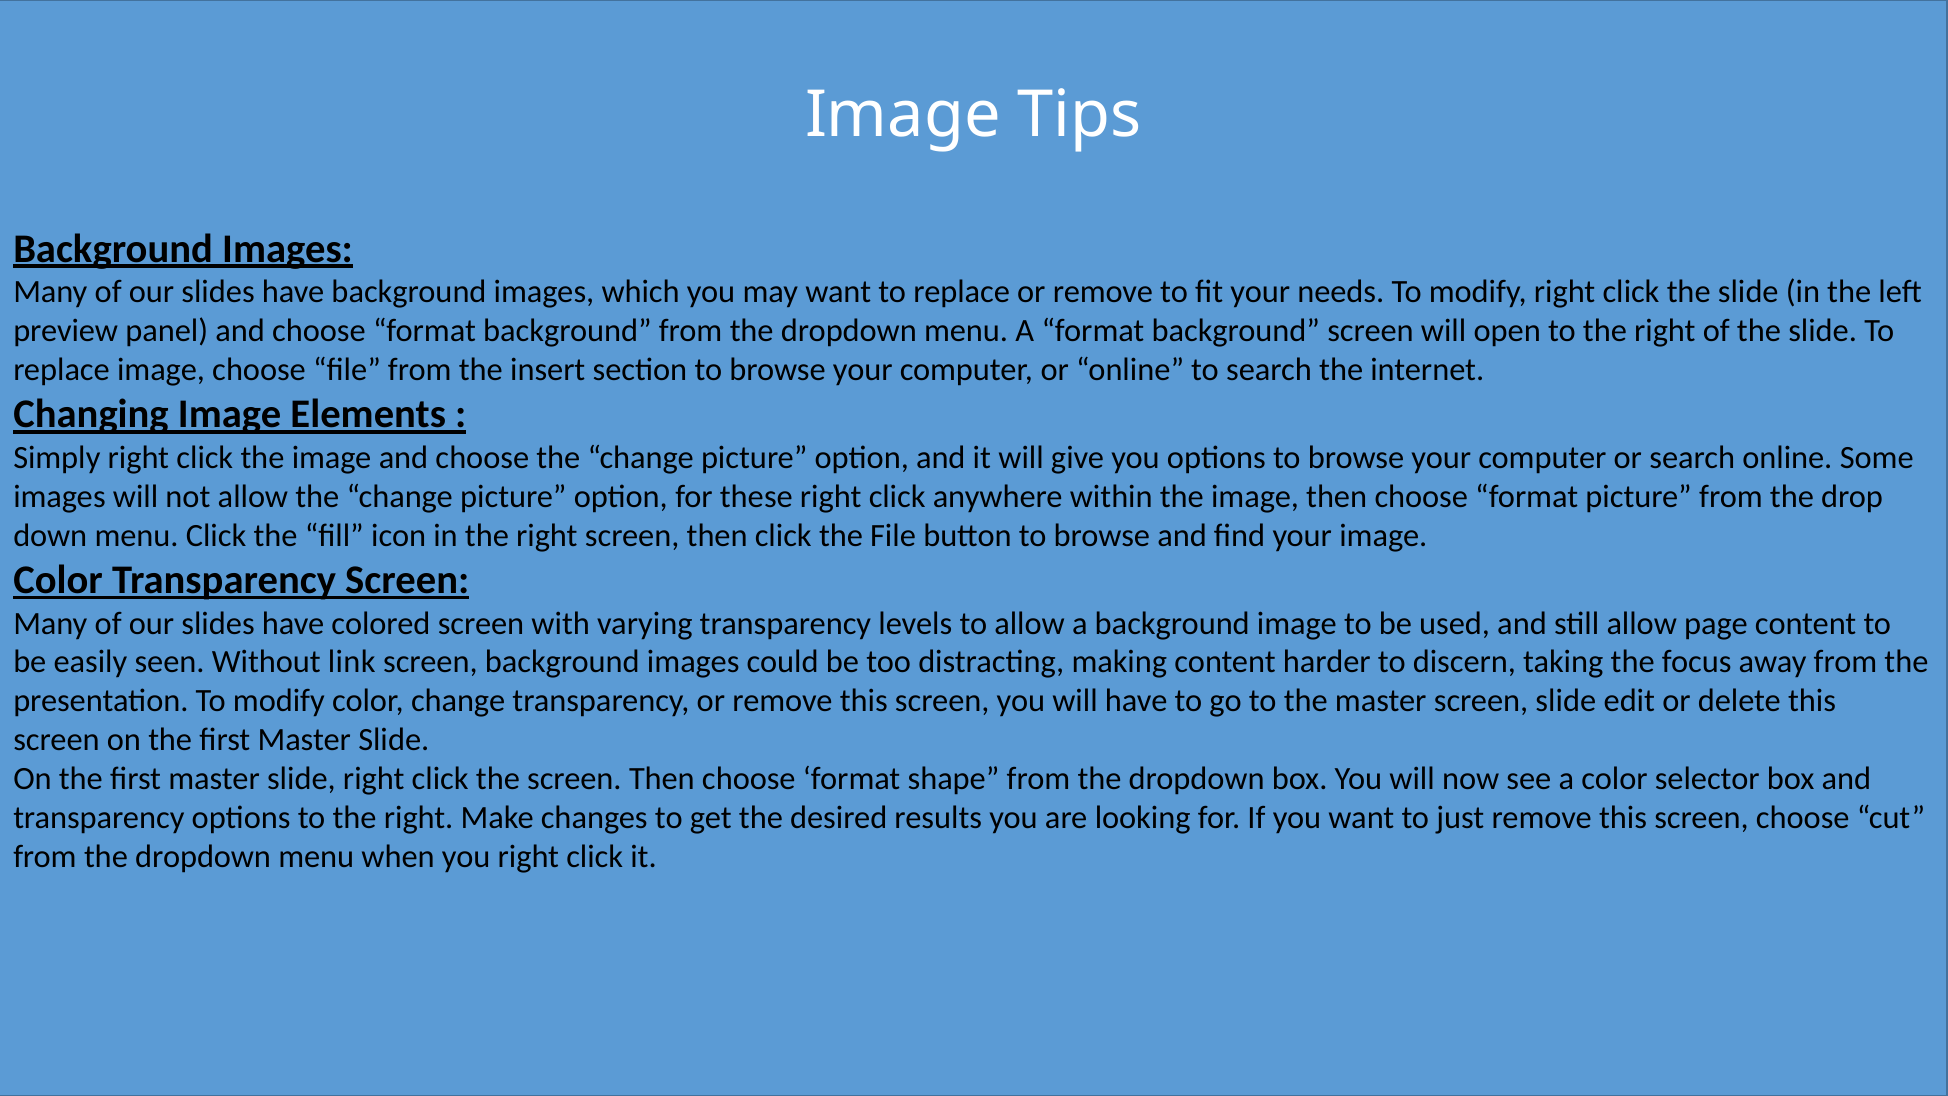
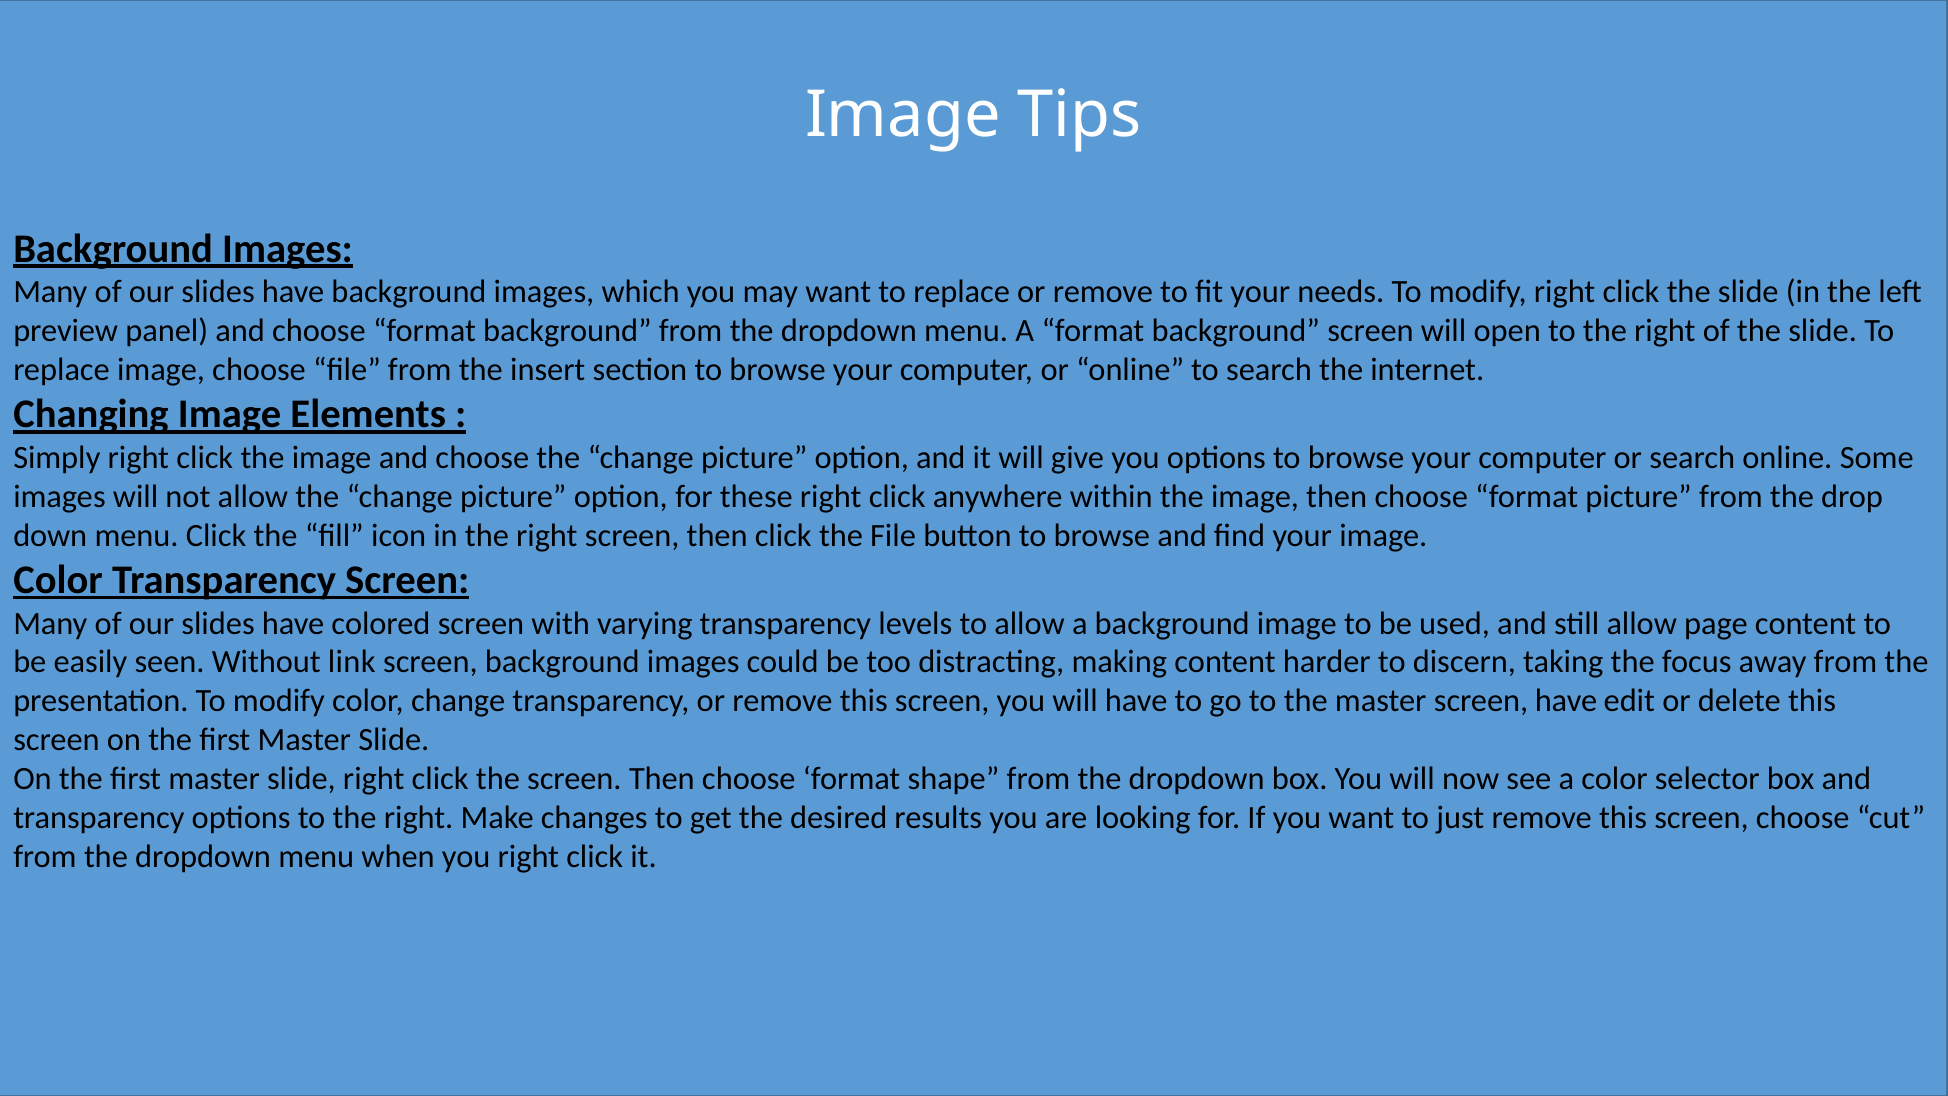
screen slide: slide -> have
